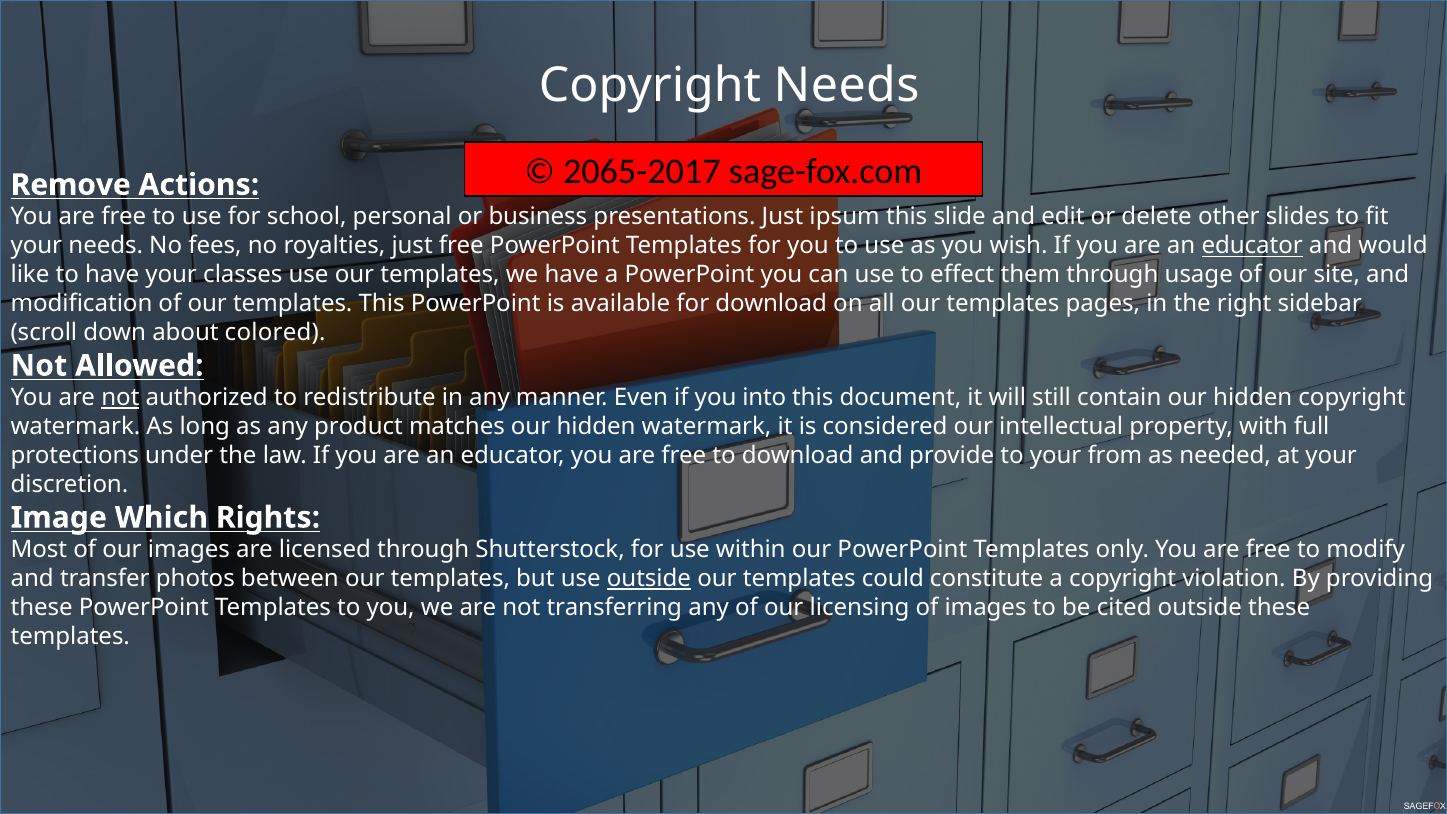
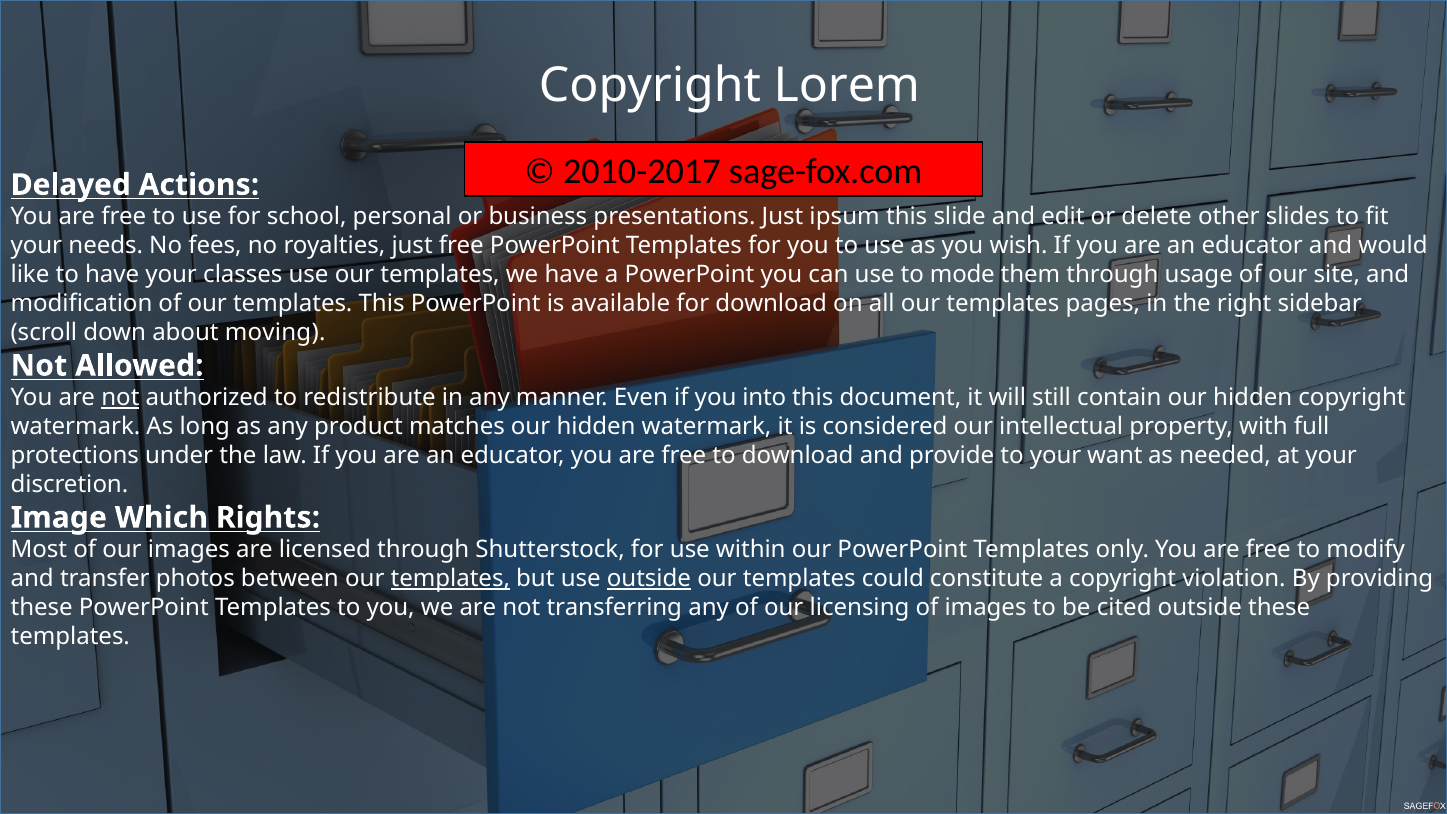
Copyright Needs: Needs -> Lorem
2065-2017: 2065-2017 -> 2010-2017
Remove: Remove -> Delayed
educator at (1252, 246) underline: present -> none
effect: effect -> mode
colored: colored -> moving
from: from -> want
templates at (450, 579) underline: none -> present
